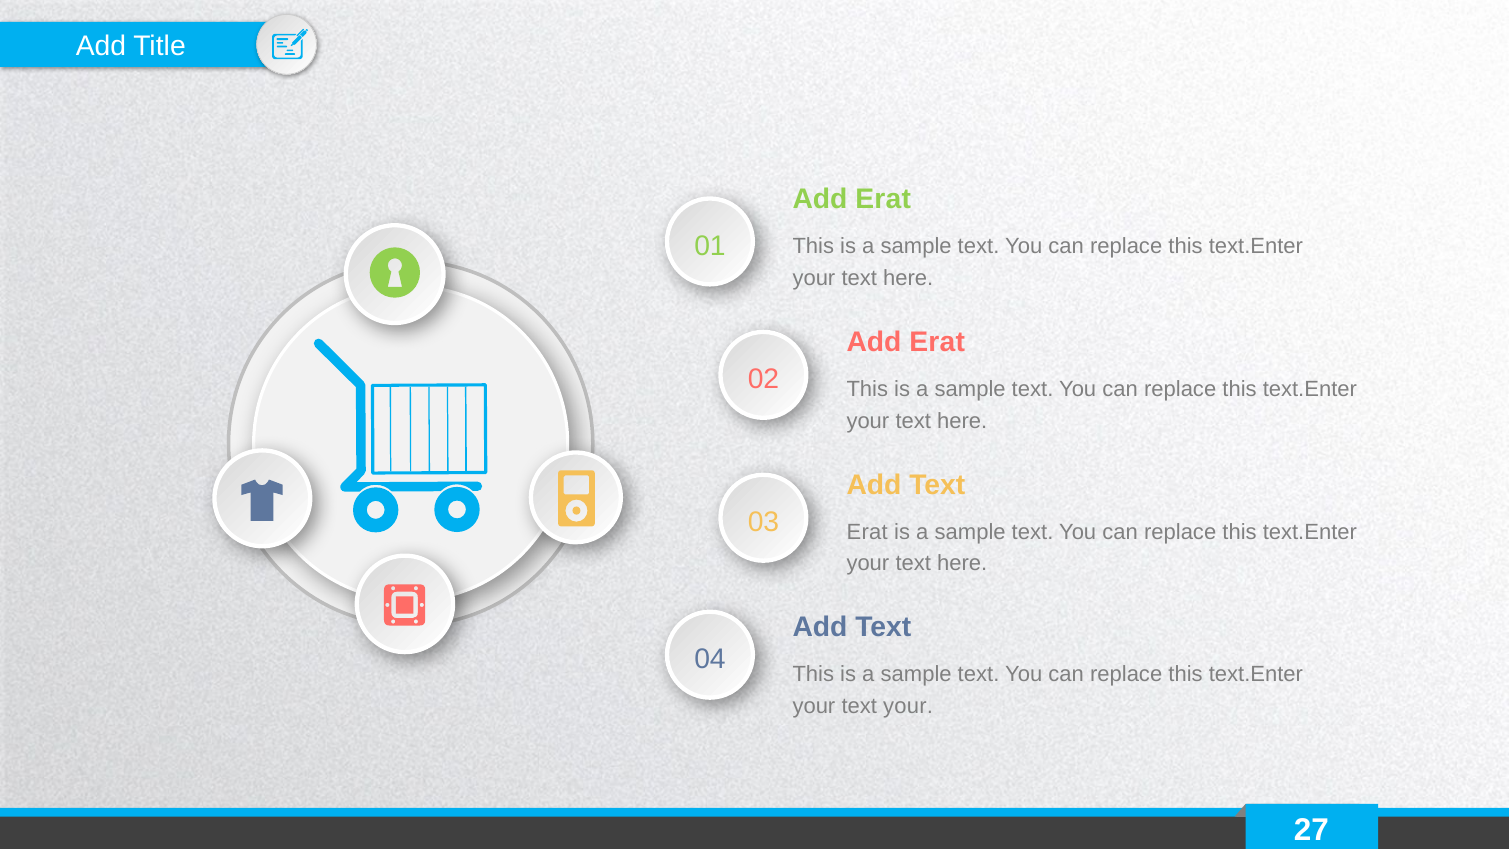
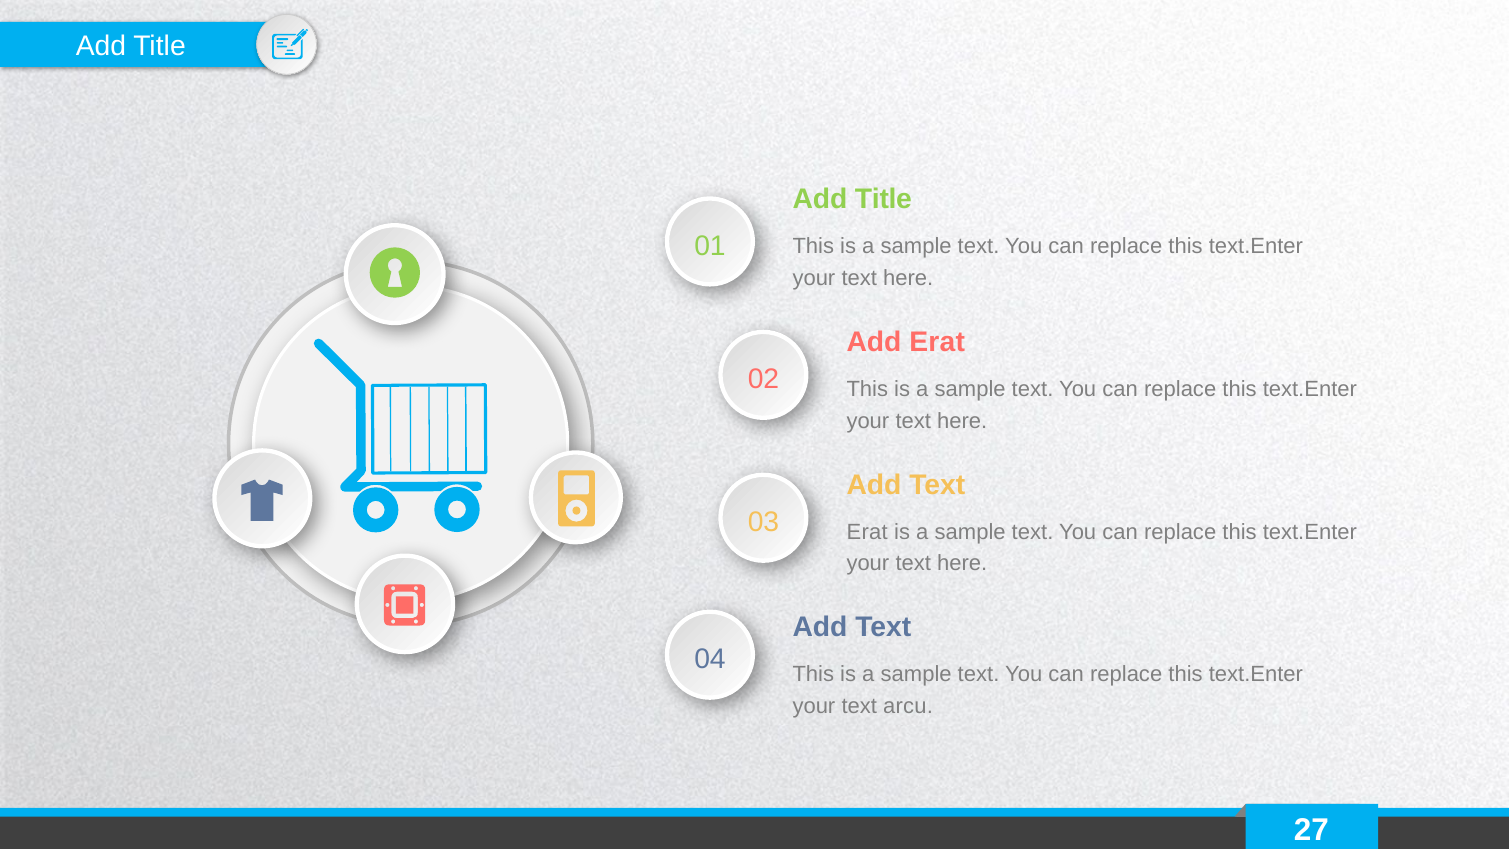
Erat at (883, 199): Erat -> Title
text your: your -> arcu
